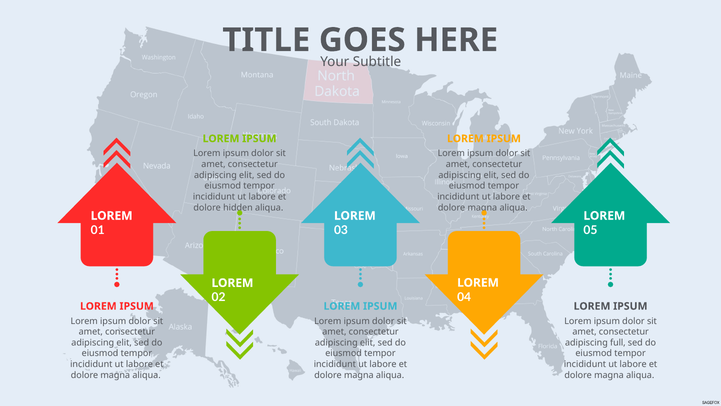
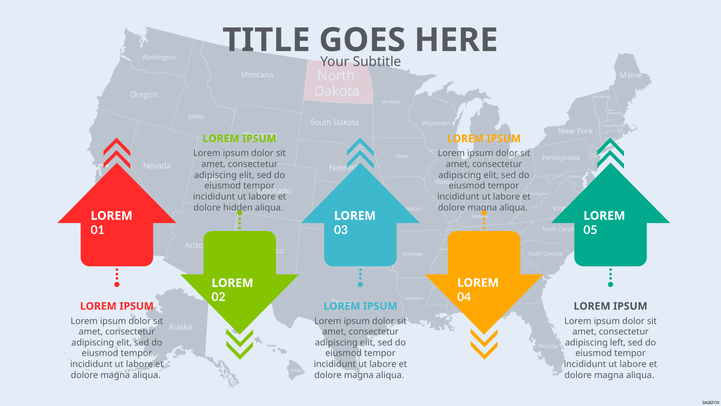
full: full -> left
